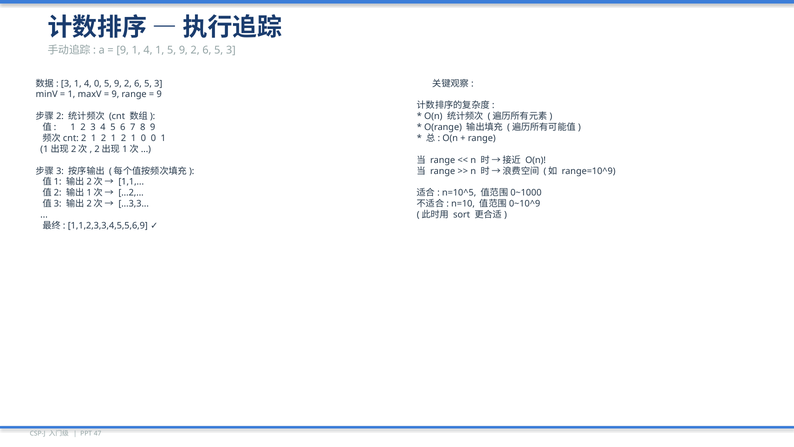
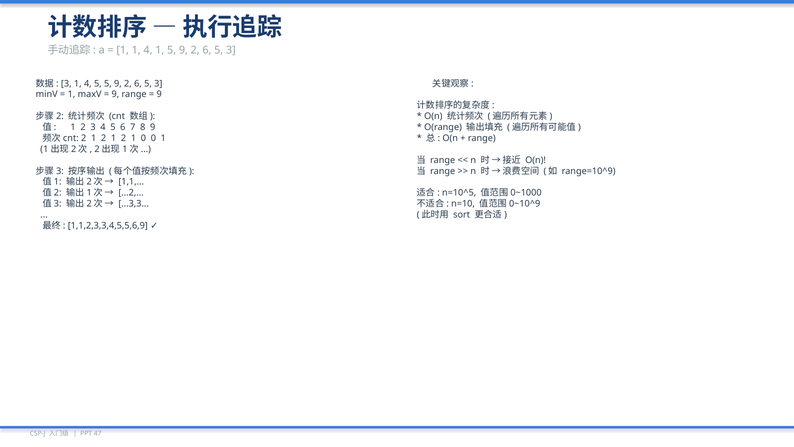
9 at (123, 50): 9 -> 1
1 4 0: 0 -> 5
